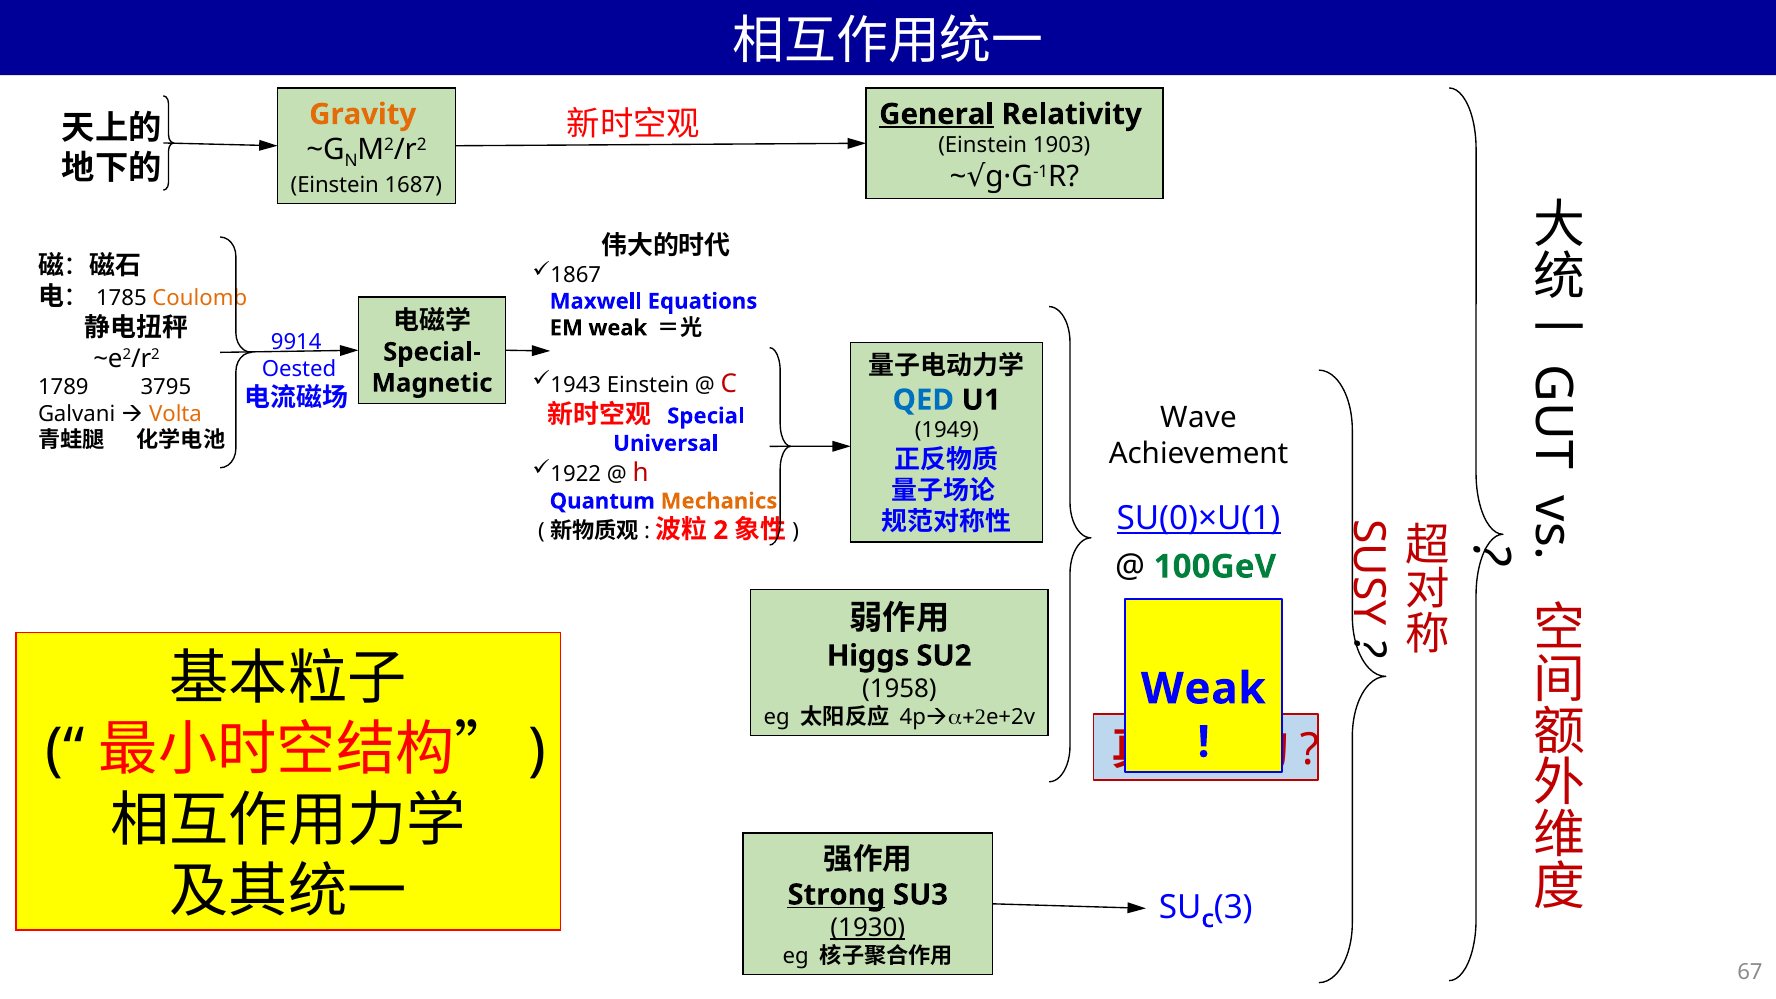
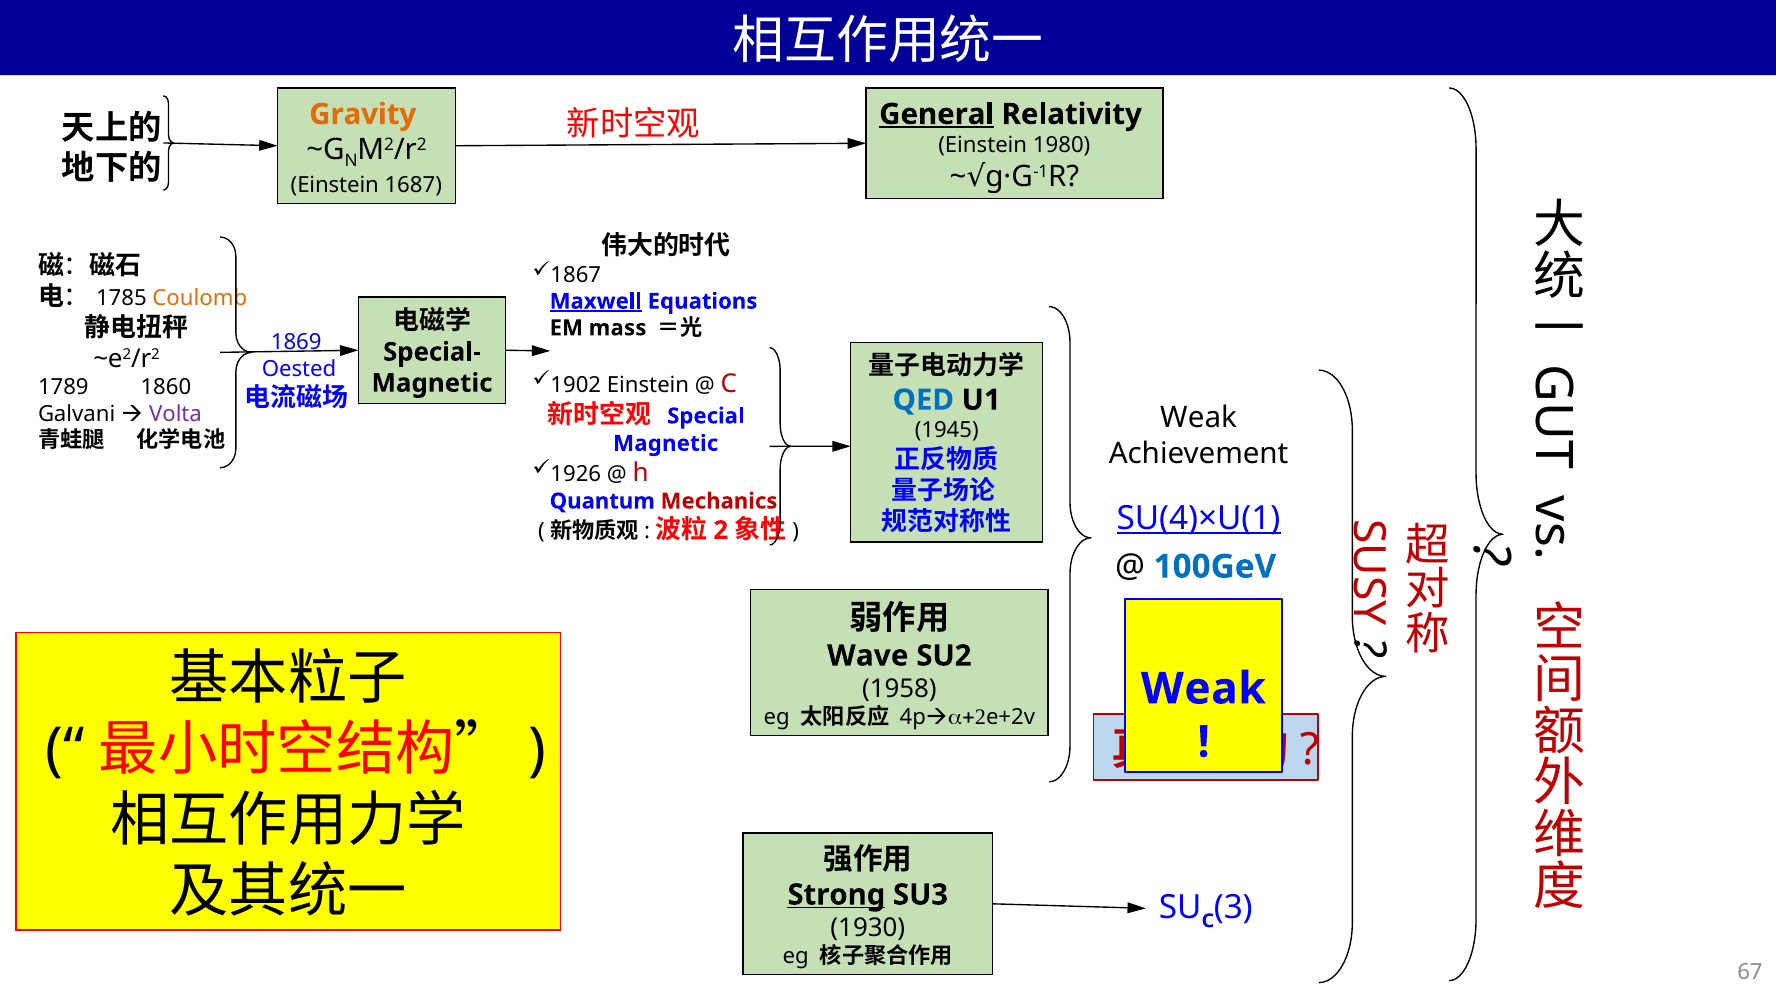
1903: 1903 -> 1980
Maxwell underline: none -> present
EM weak: weak -> mass
9914: 9914 -> 1869
1943: 1943 -> 1902
3795: 3795 -> 1860
Volta colour: orange -> purple
Wave at (1199, 418): Wave -> Weak
1949: 1949 -> 1945
Universal at (666, 443): Universal -> Magnetic
1922: 1922 -> 1926
Mechanics colour: orange -> red
SU(0)×U(1: SU(0)×U(1 -> SU(4)×U(1
100GeV colour: green -> blue
Higgs: Higgs -> Wave
1930 underline: present -> none
